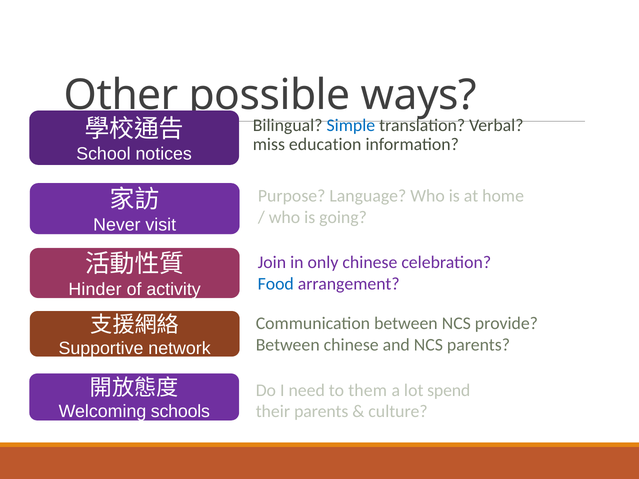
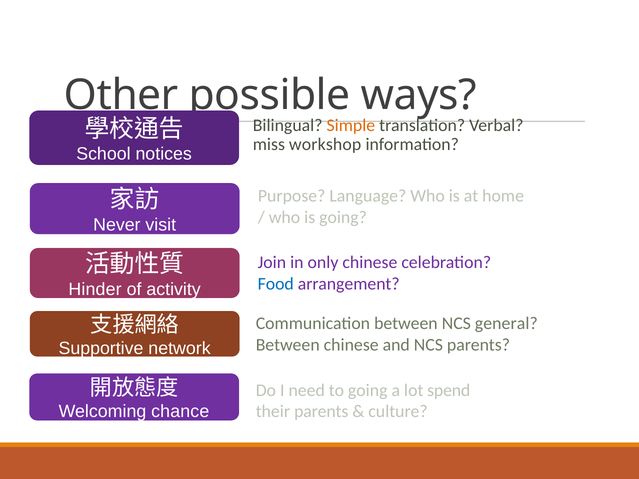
Simple colour: blue -> orange
education: education -> workshop
provide: provide -> general
to them: them -> going
schools: schools -> chance
